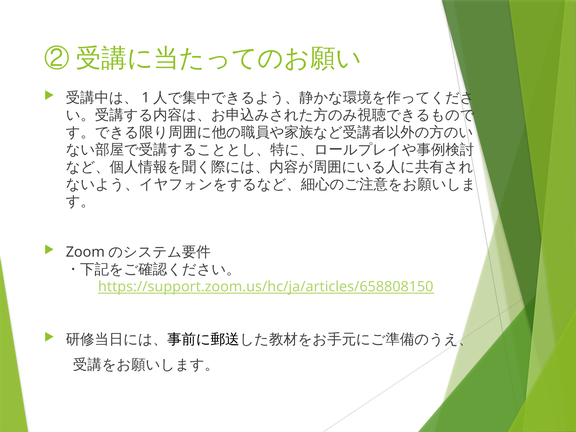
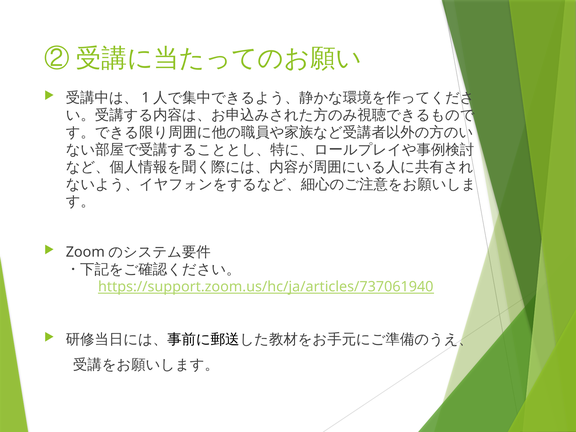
https://support.zoom.us/hc/ja/articles/658808150: https://support.zoom.us/hc/ja/articles/658808150 -> https://support.zoom.us/hc/ja/articles/737061940
